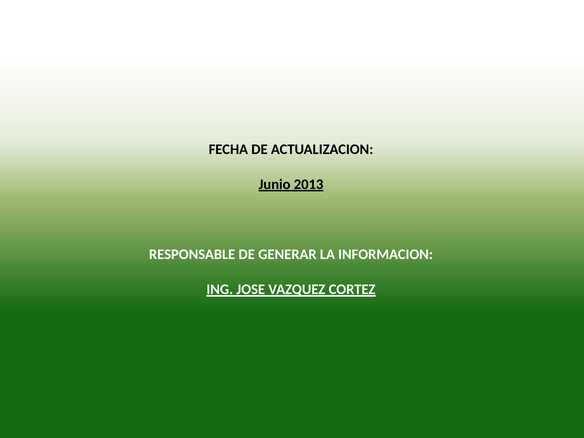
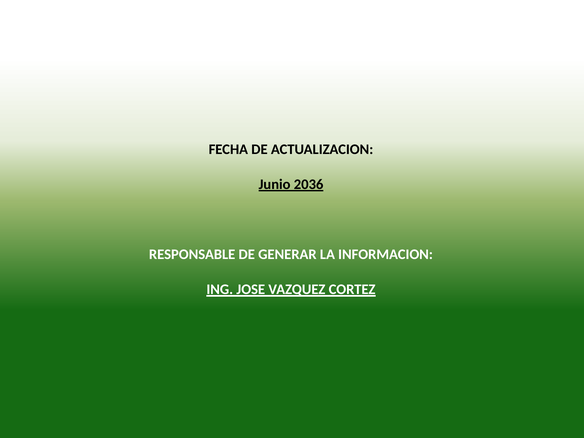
2013: 2013 -> 2036
